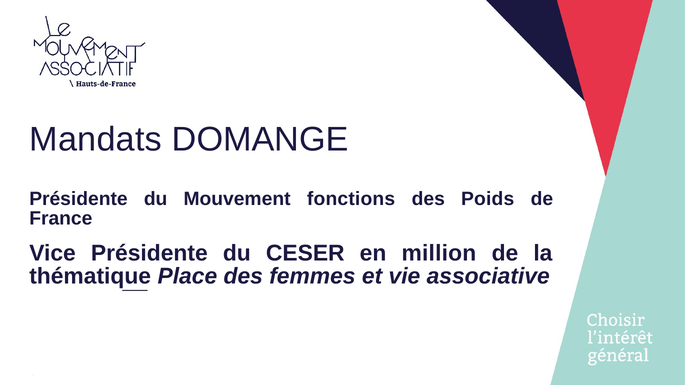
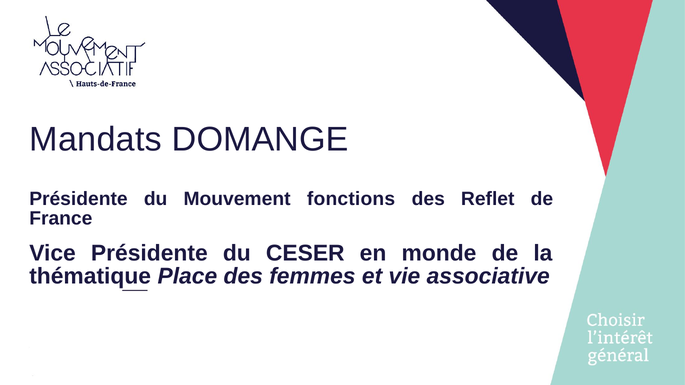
Poids: Poids -> Reflet
million: million -> monde
